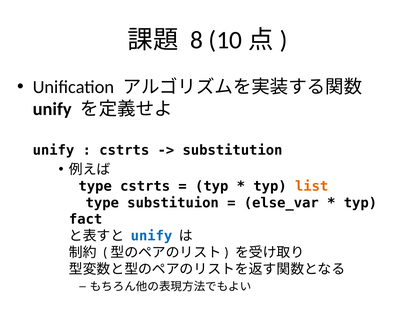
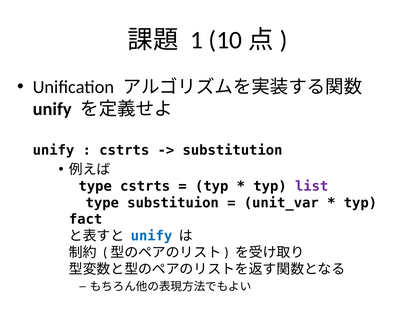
8: 8 -> 1
list colour: orange -> purple
else_var: else_var -> unit_var
